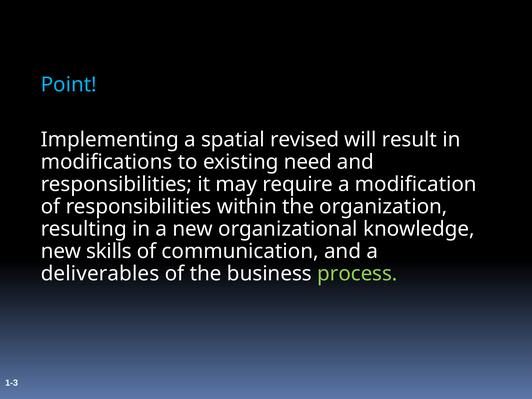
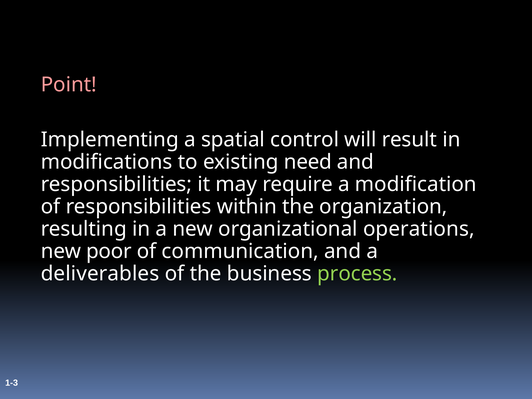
Point colour: light blue -> pink
revised: revised -> control
knowledge: knowledge -> operations
skills: skills -> poor
